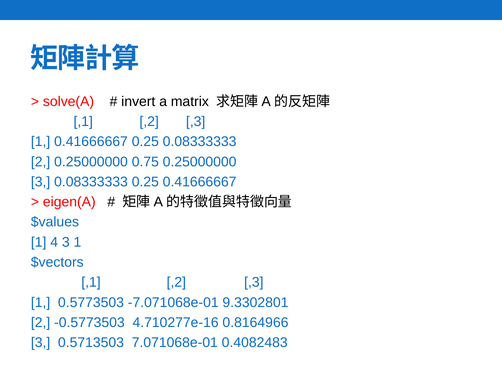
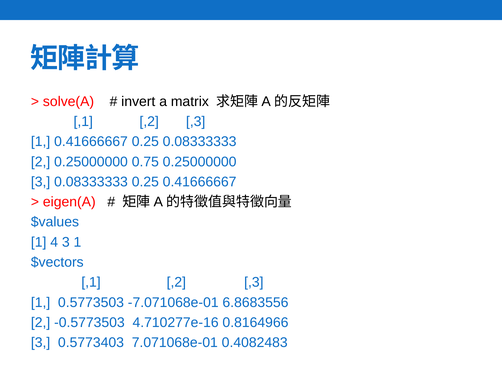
9.3302801: 9.3302801 -> 6.8683556
0.5713503: 0.5713503 -> 0.5773403
